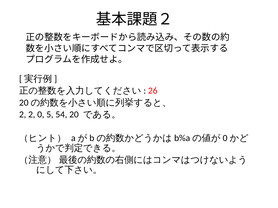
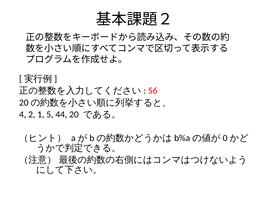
26: 26 -> 56
2 at (23, 115): 2 -> 4
0: 0 -> 1
54: 54 -> 44
